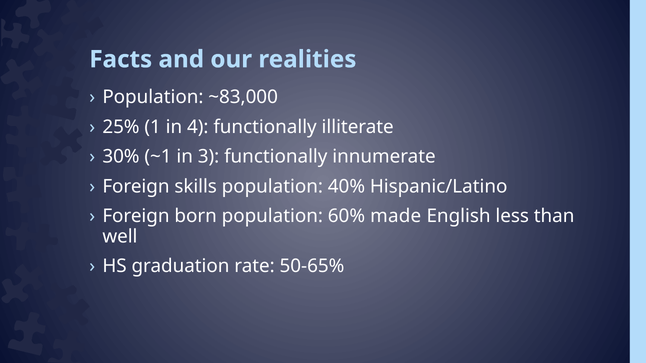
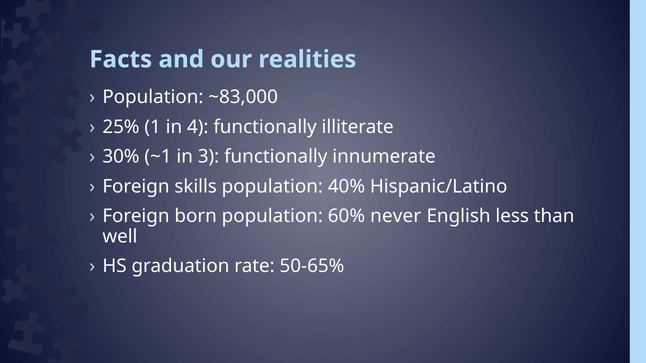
made: made -> never
